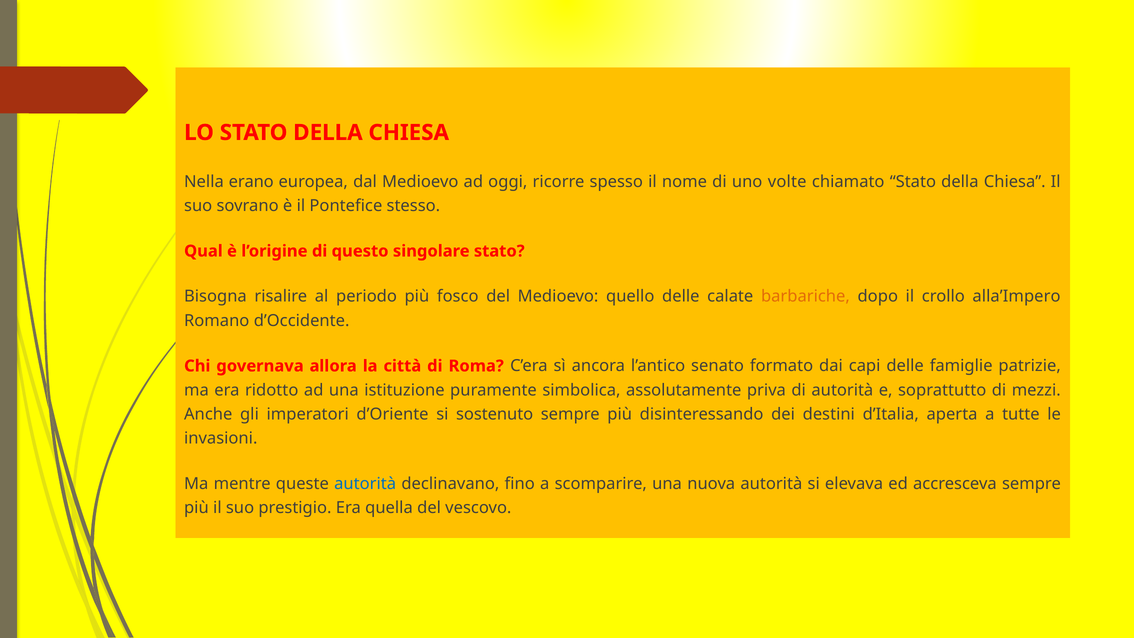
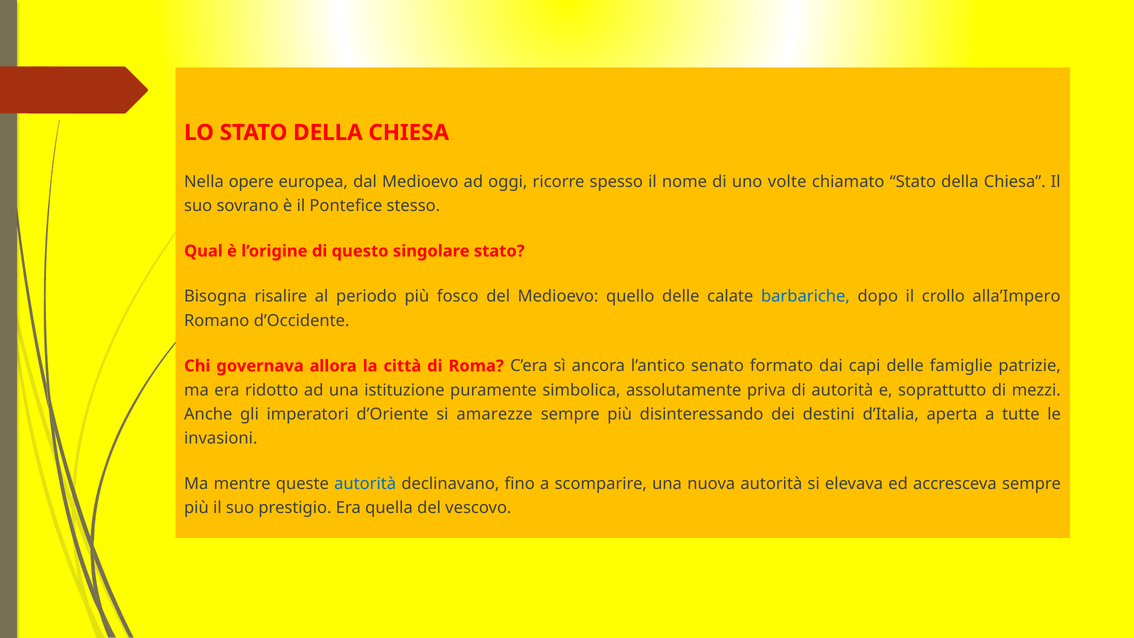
erano: erano -> opere
barbariche colour: orange -> blue
sostenuto: sostenuto -> amarezze
